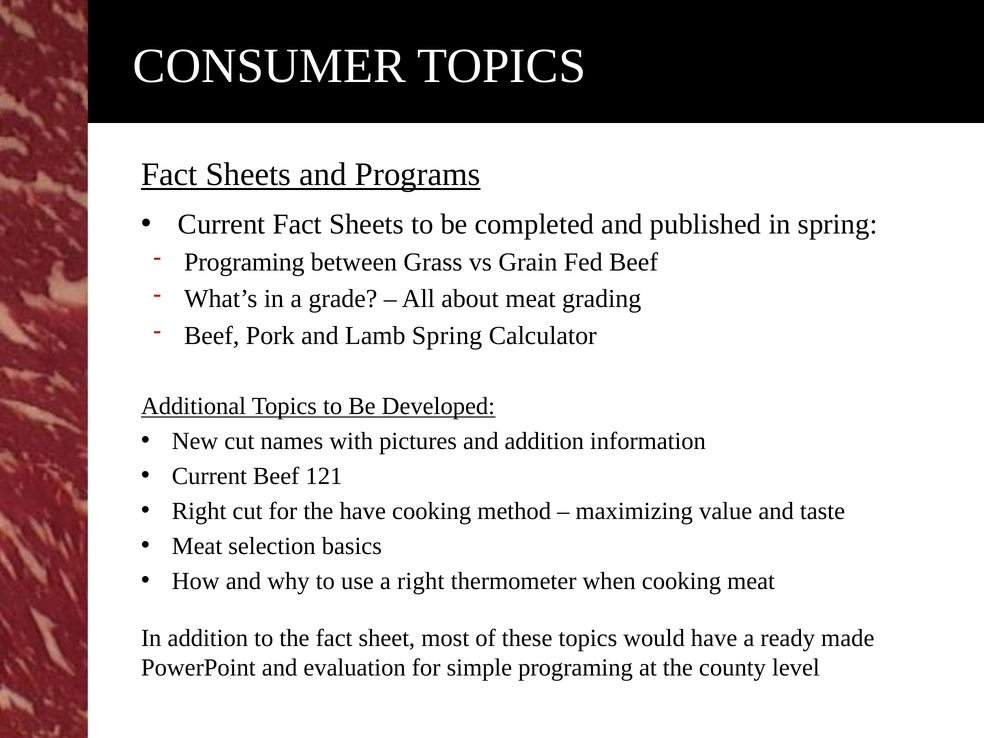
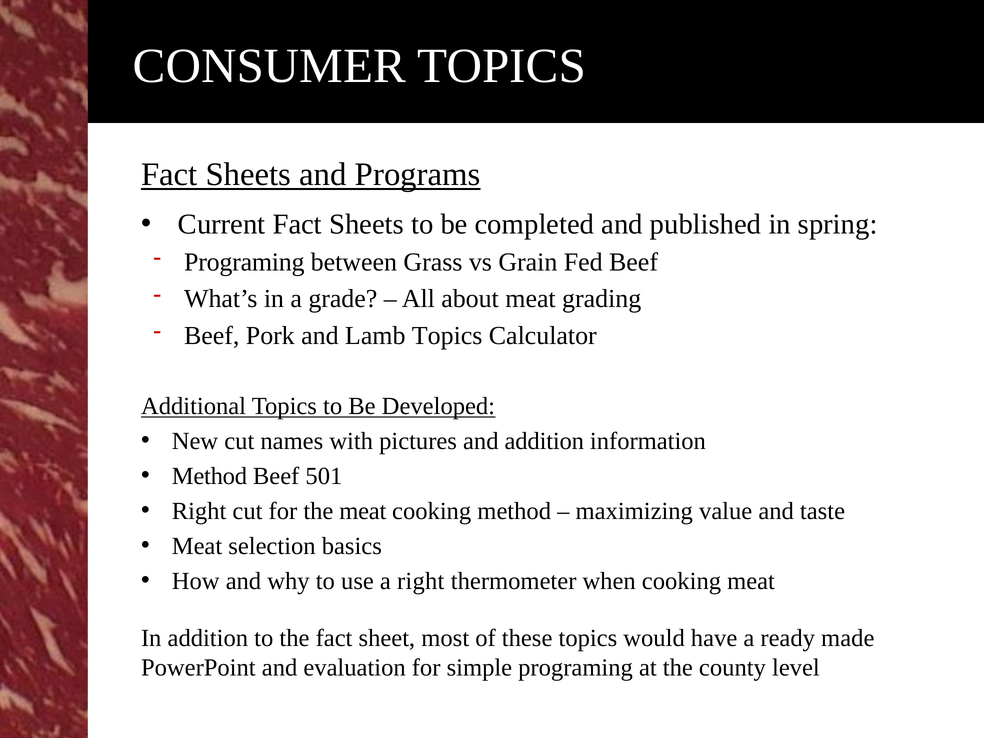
Lamb Spring: Spring -> Topics
Current at (209, 476): Current -> Method
121: 121 -> 501
the have: have -> meat
